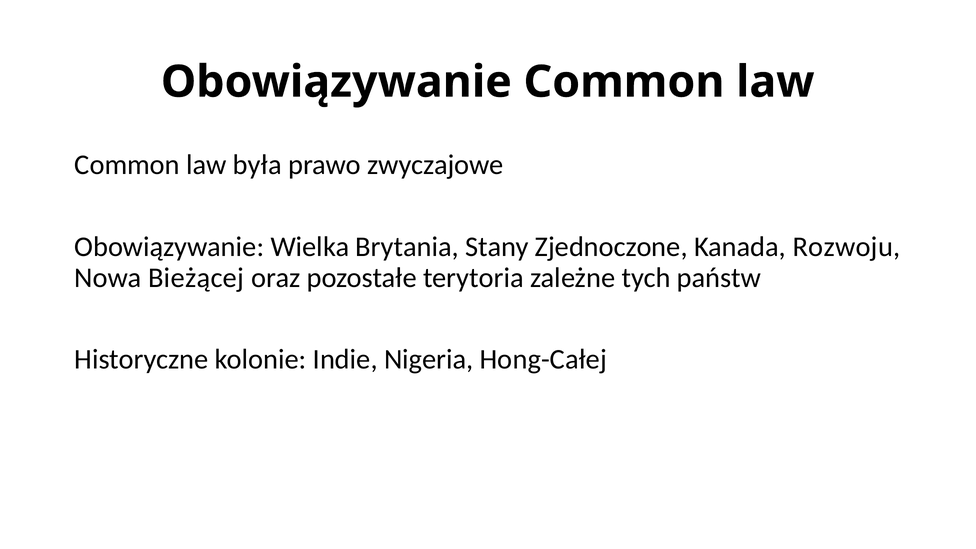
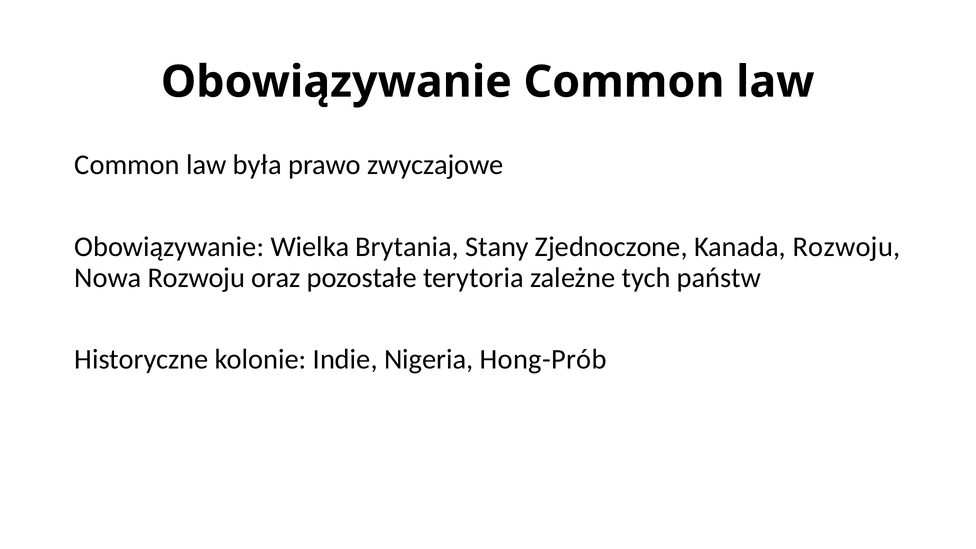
Nowa Bieżącej: Bieżącej -> Rozwoju
Hong-Całej: Hong-Całej -> Hong-Prób
